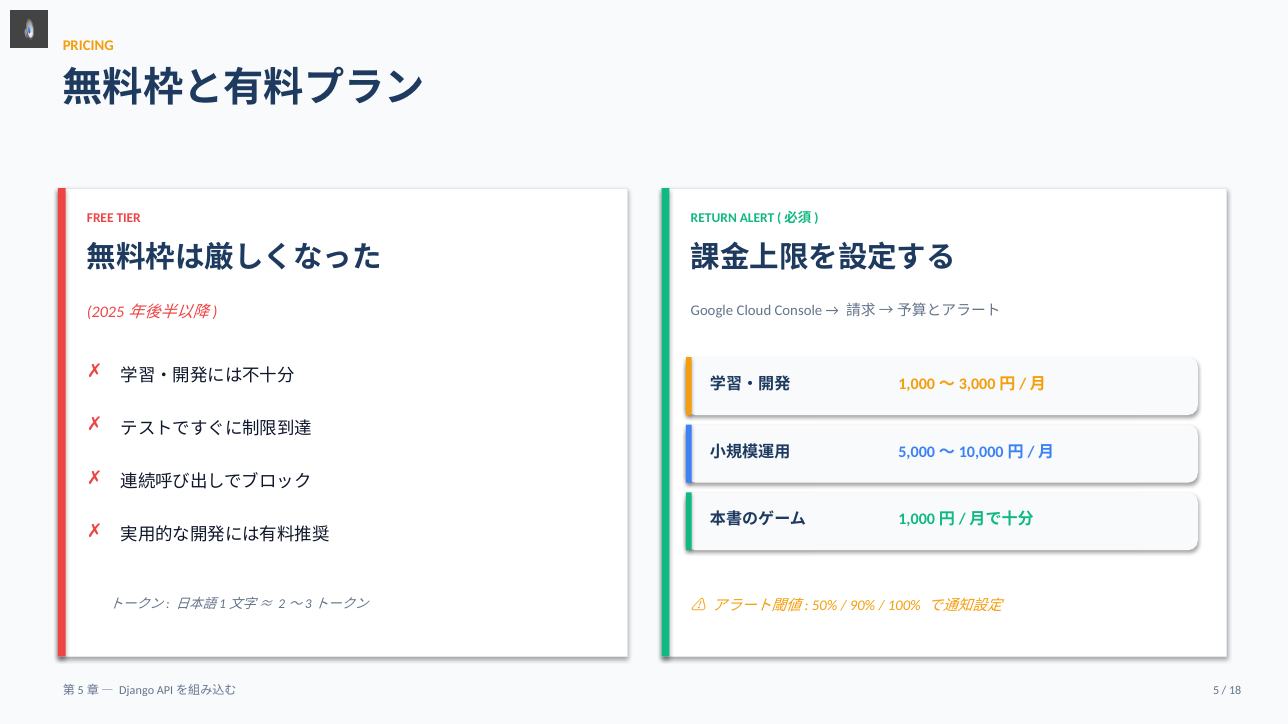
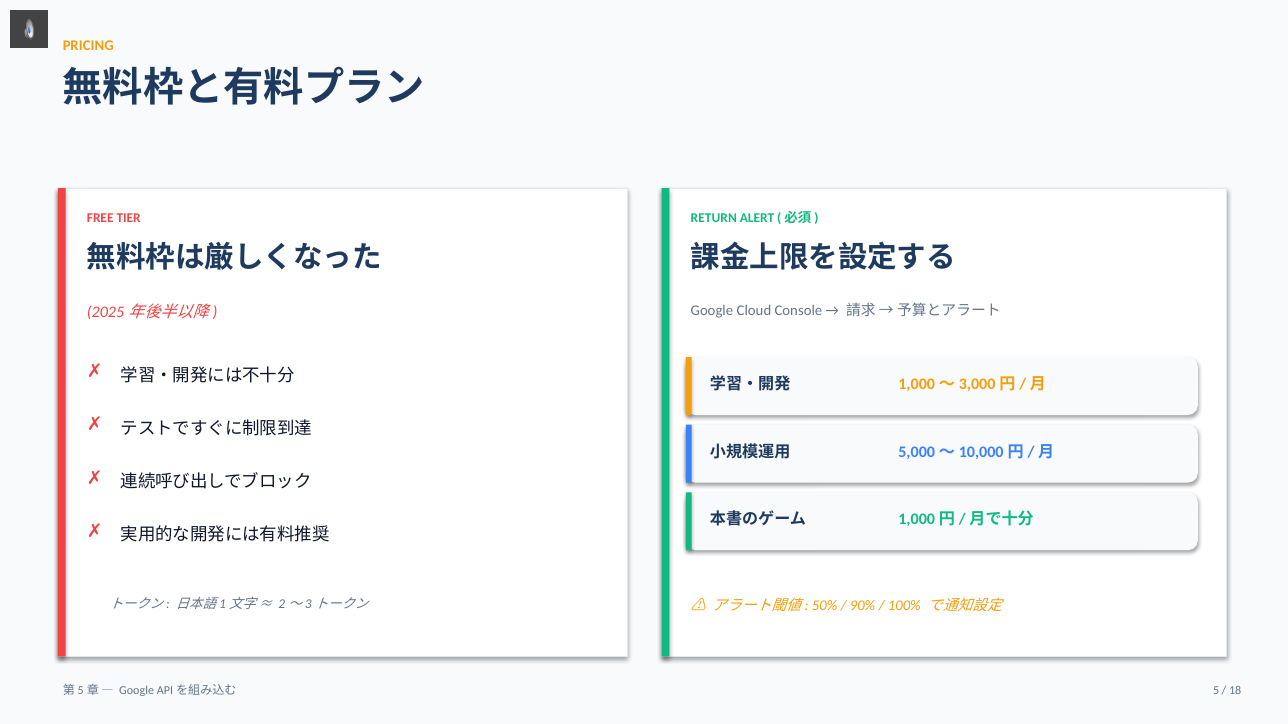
Django at (137, 691): Django -> Google
